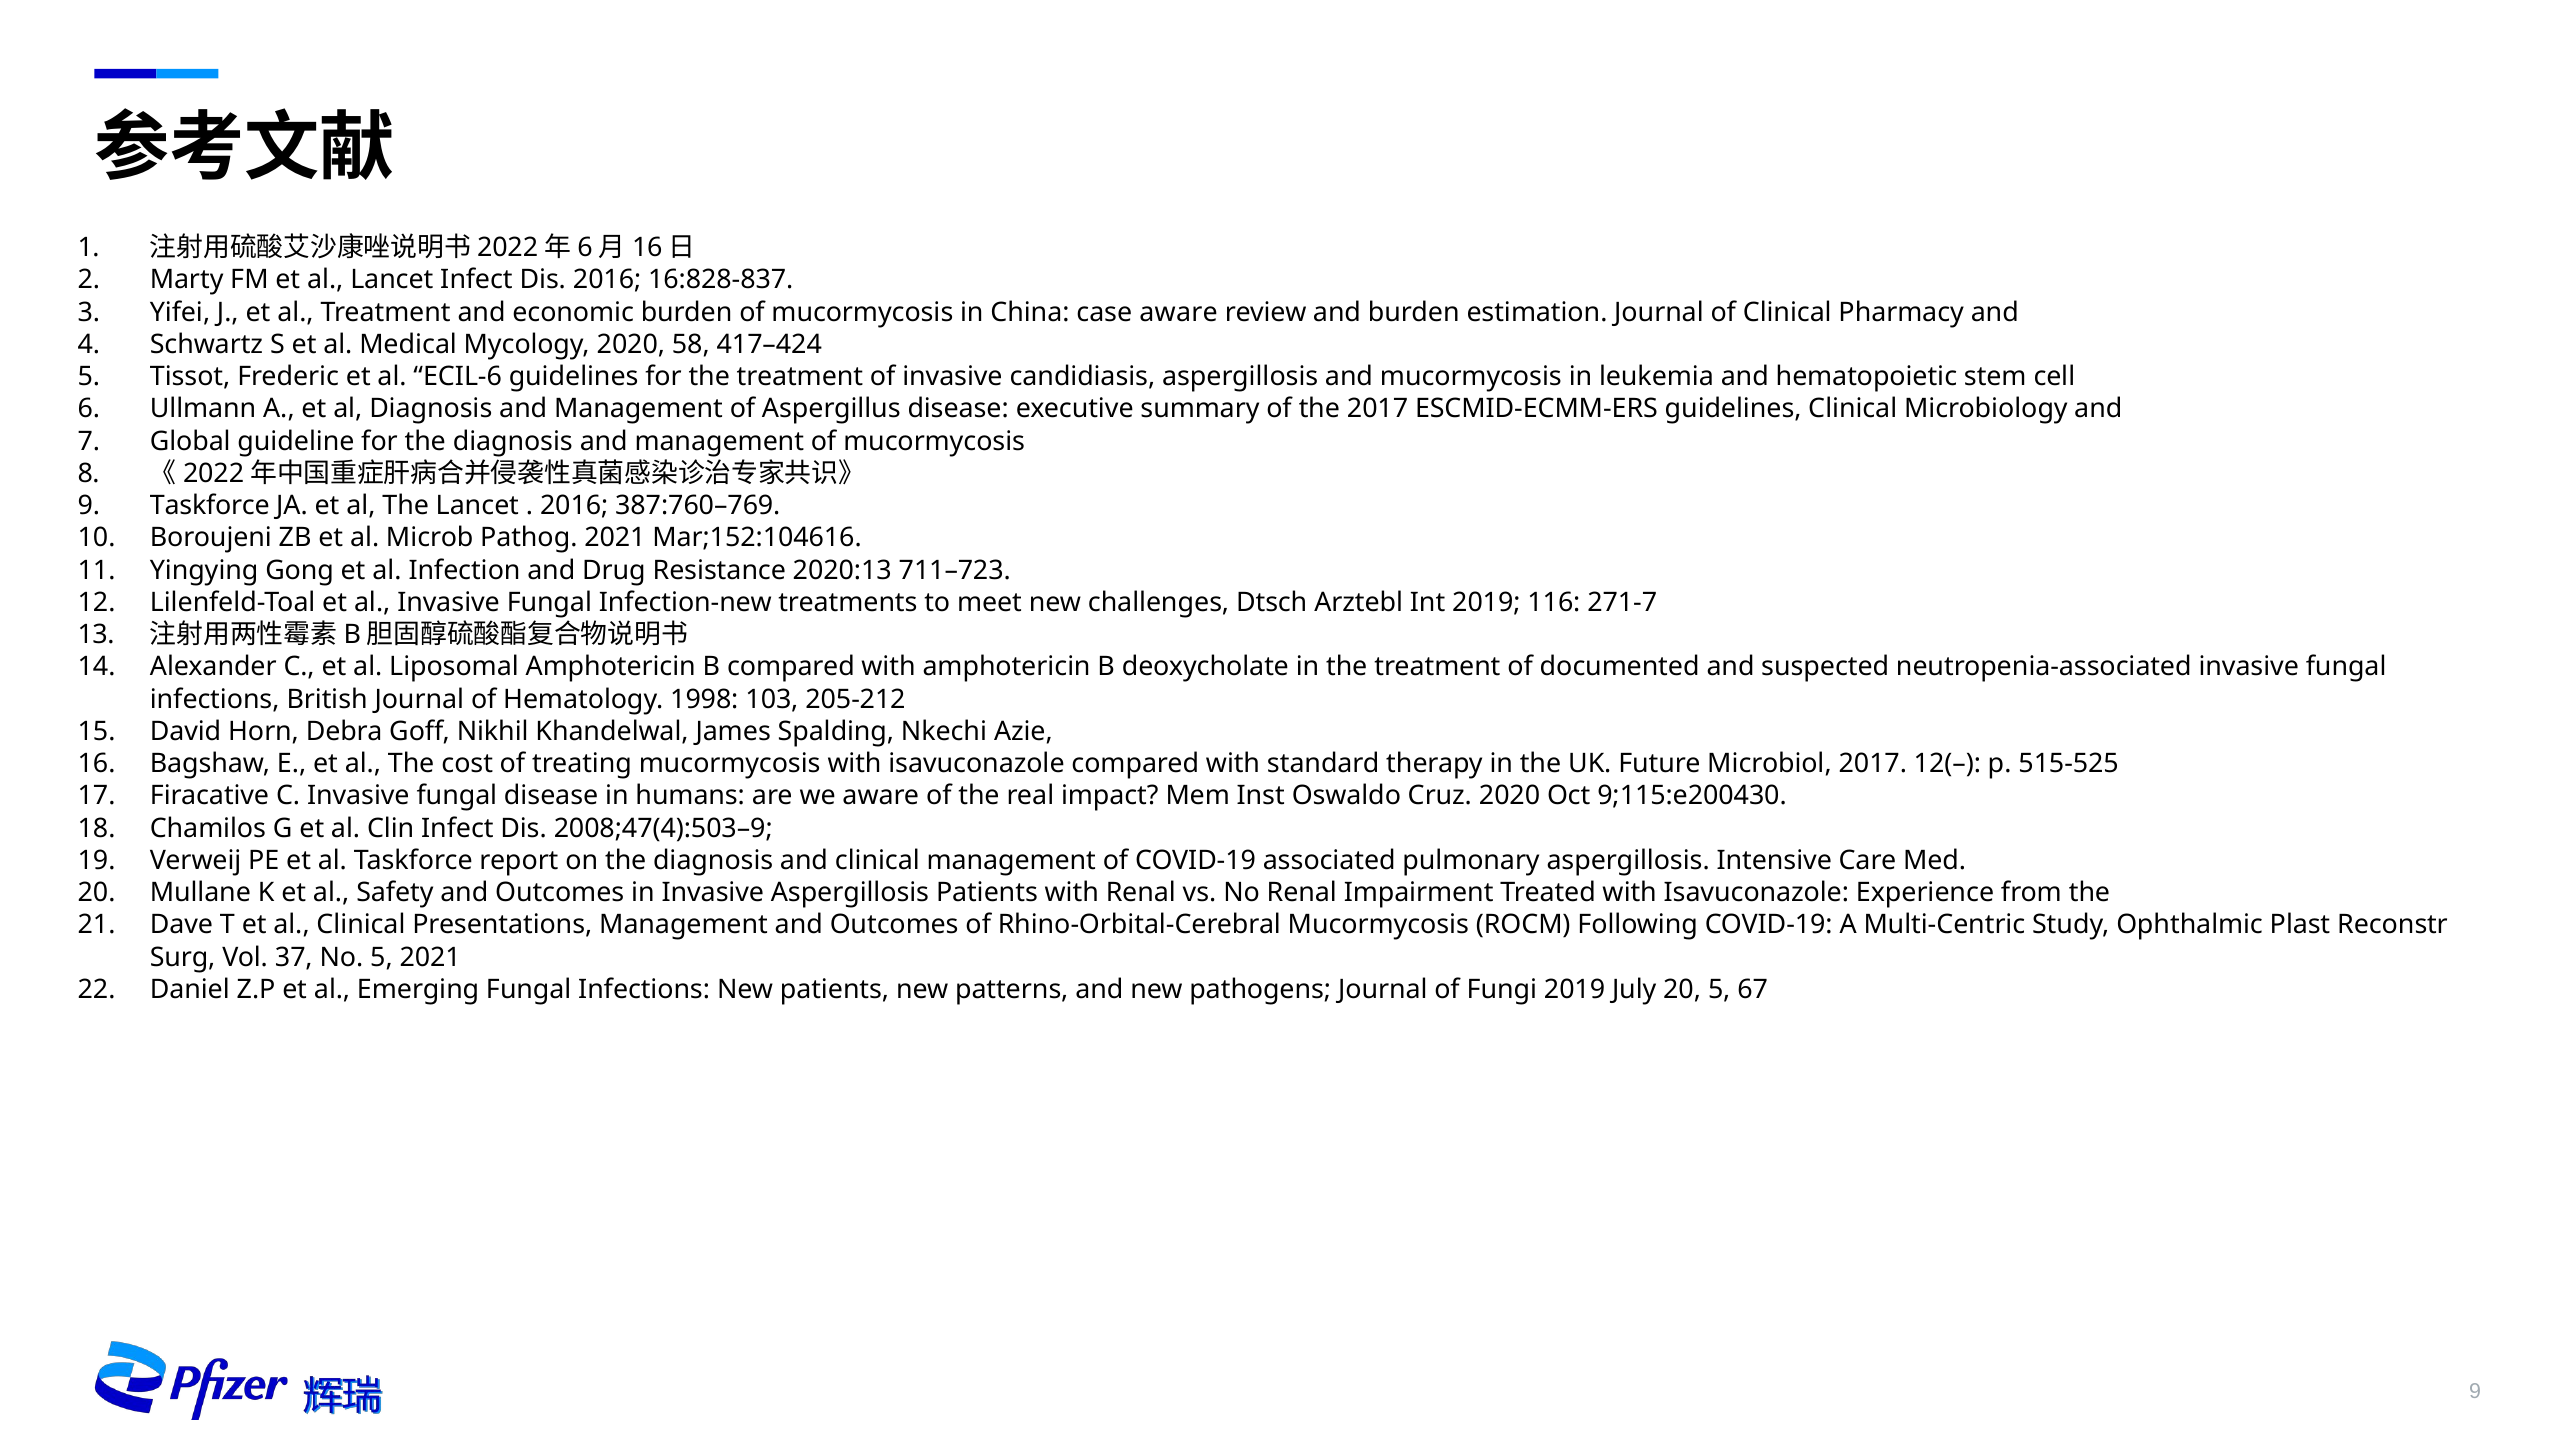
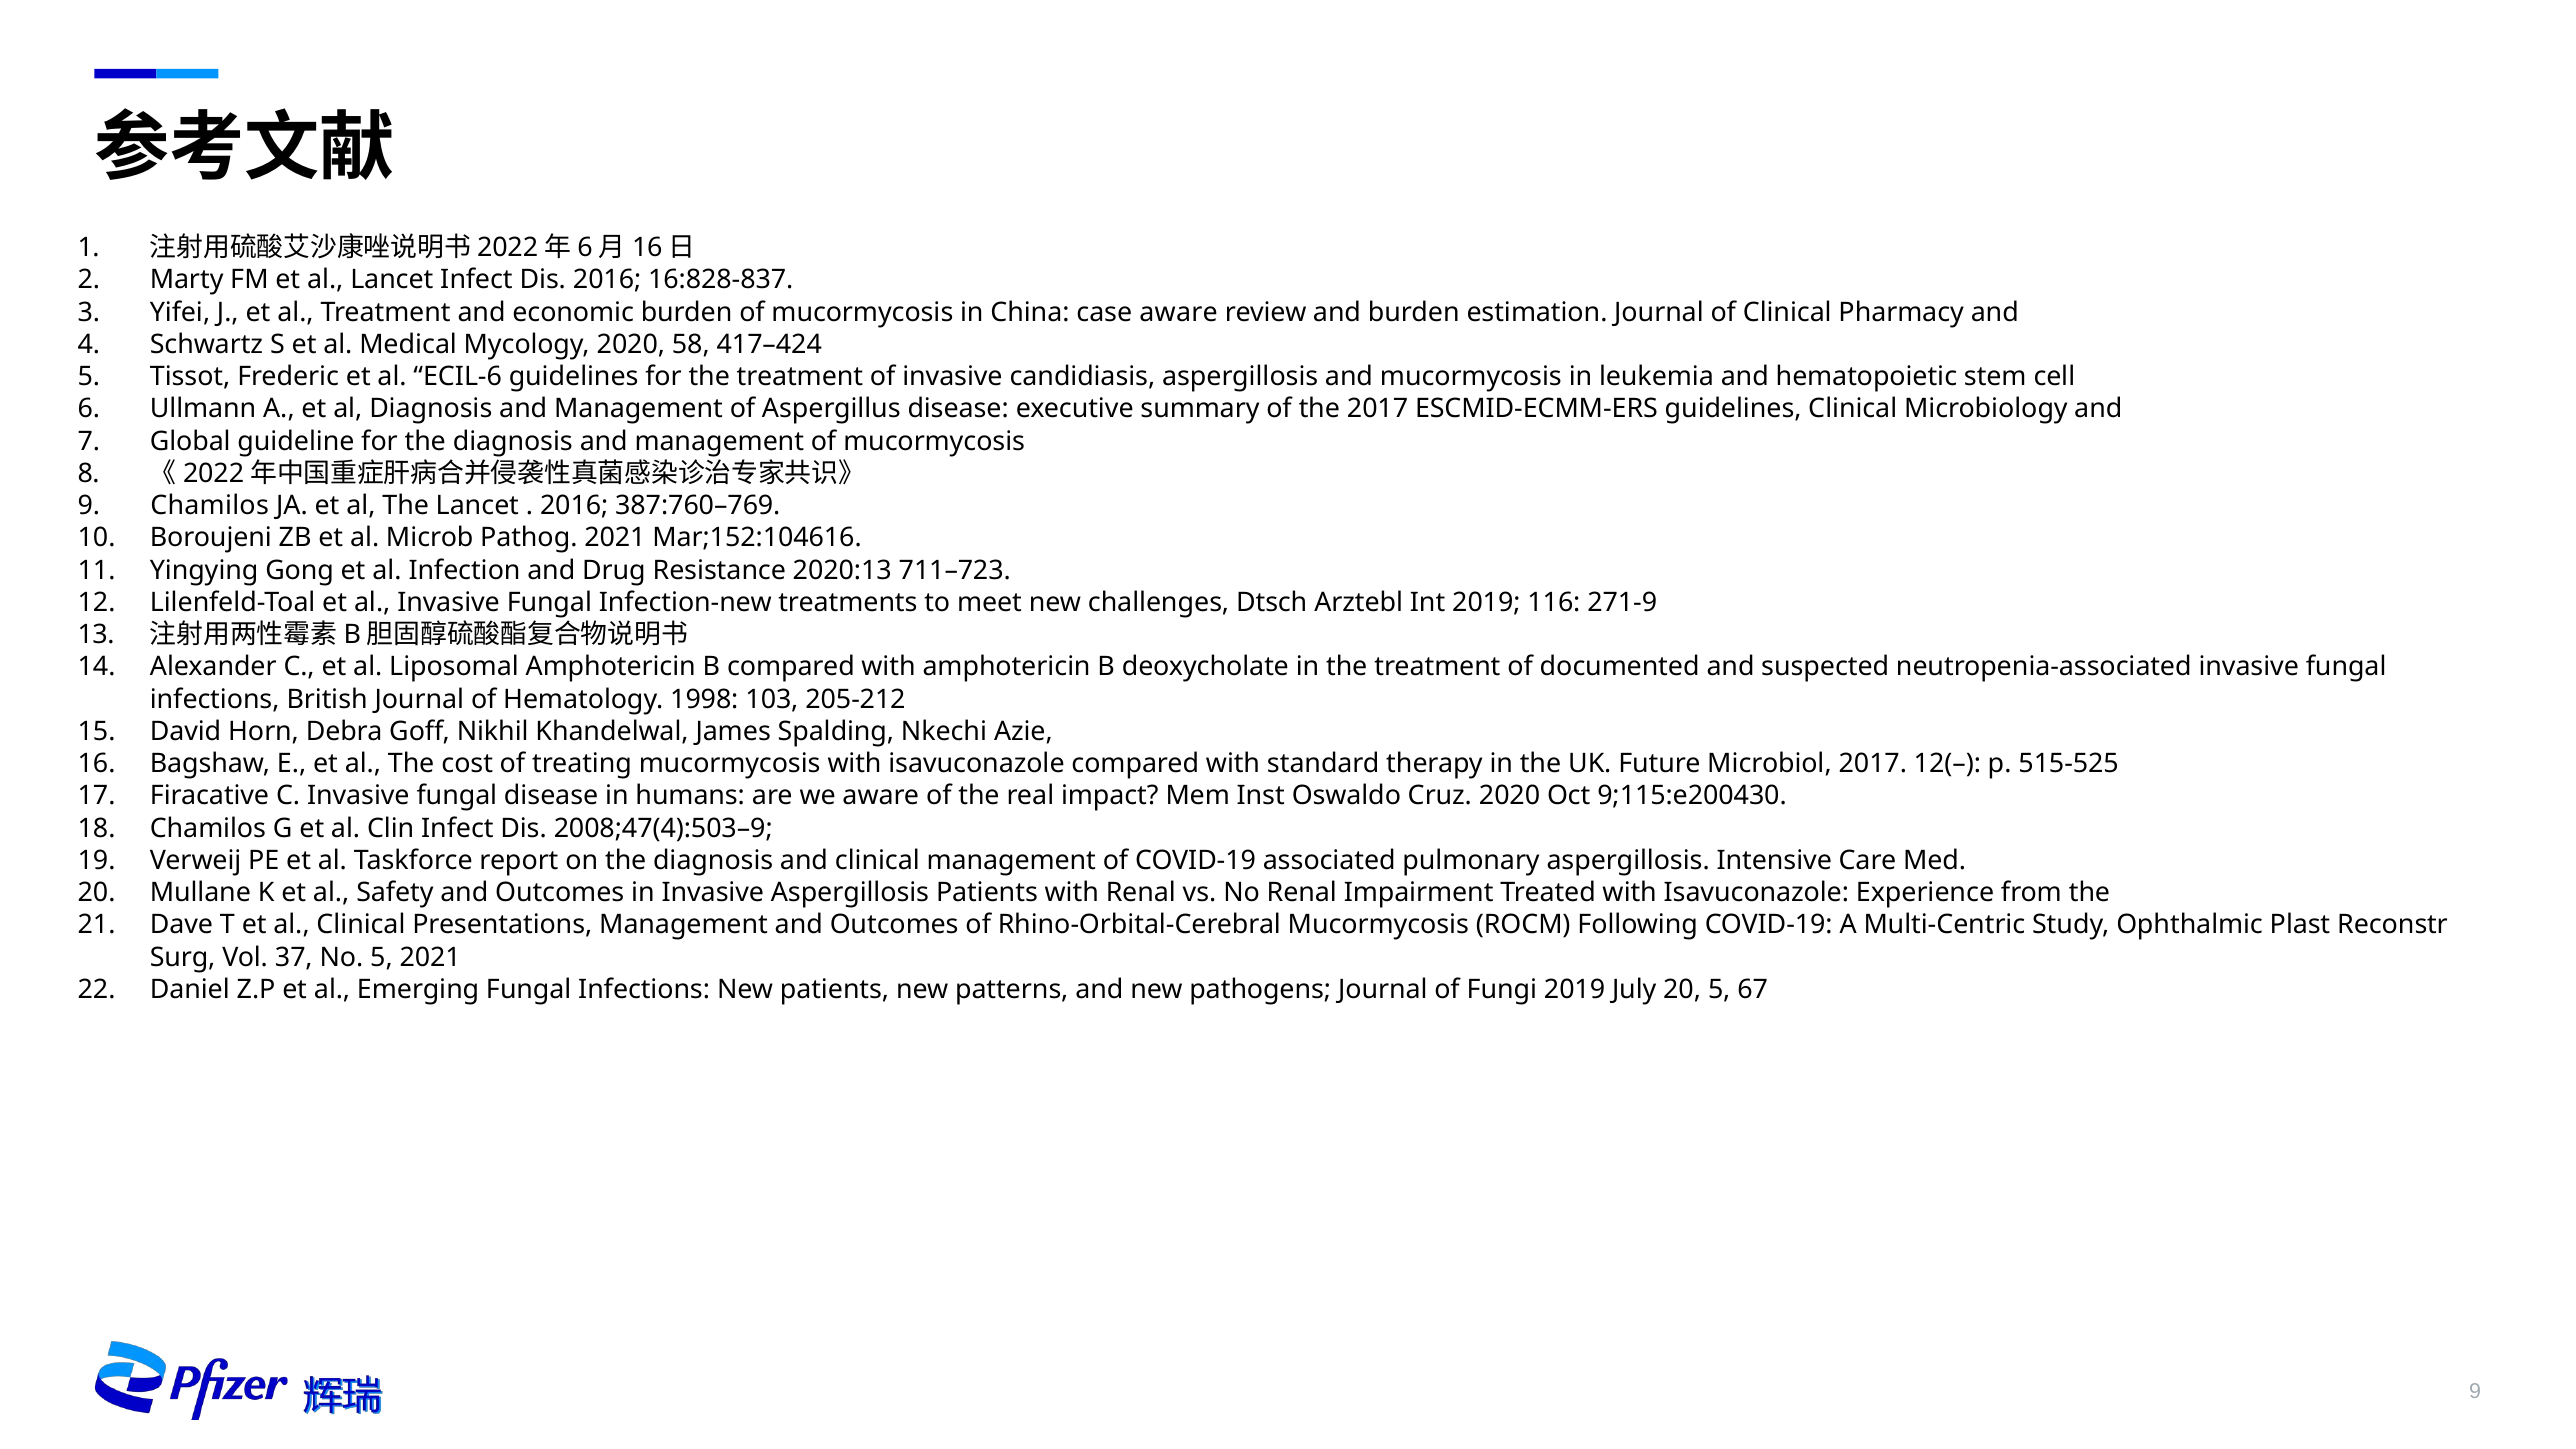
Taskforce at (210, 506): Taskforce -> Chamilos
271-7: 271-7 -> 271-9
